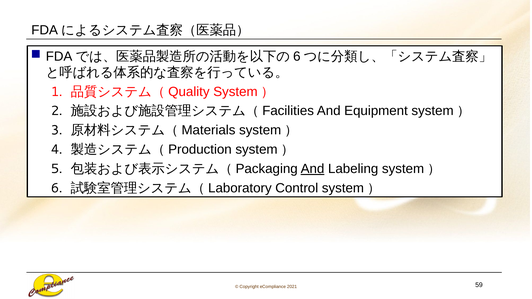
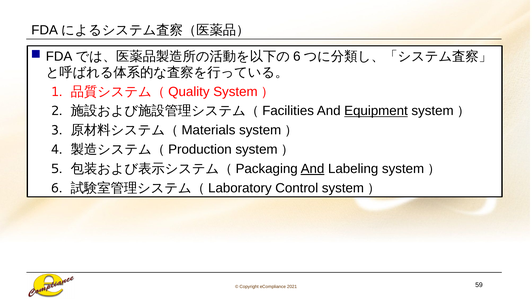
Equipment underline: none -> present
